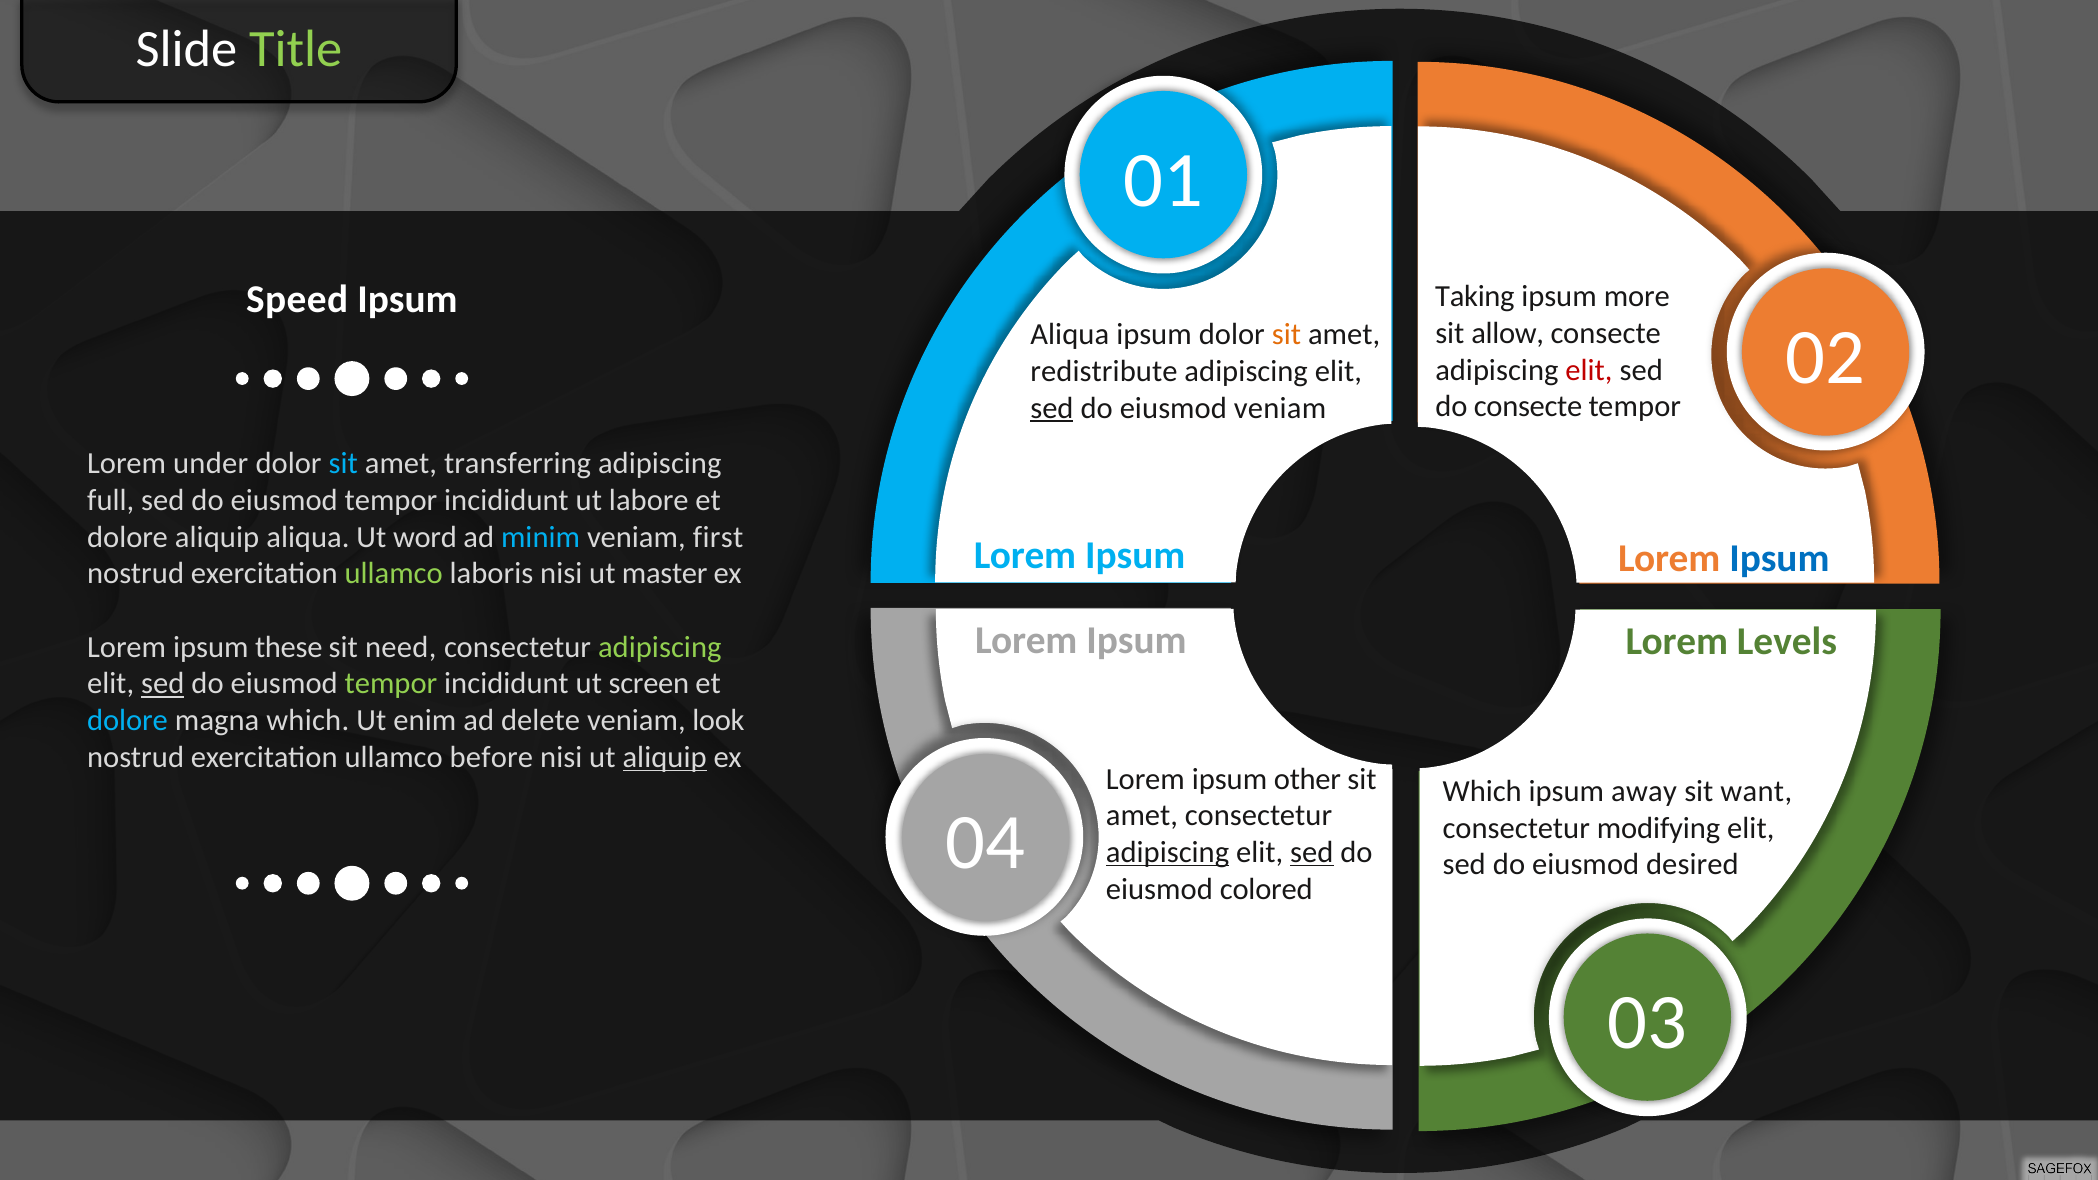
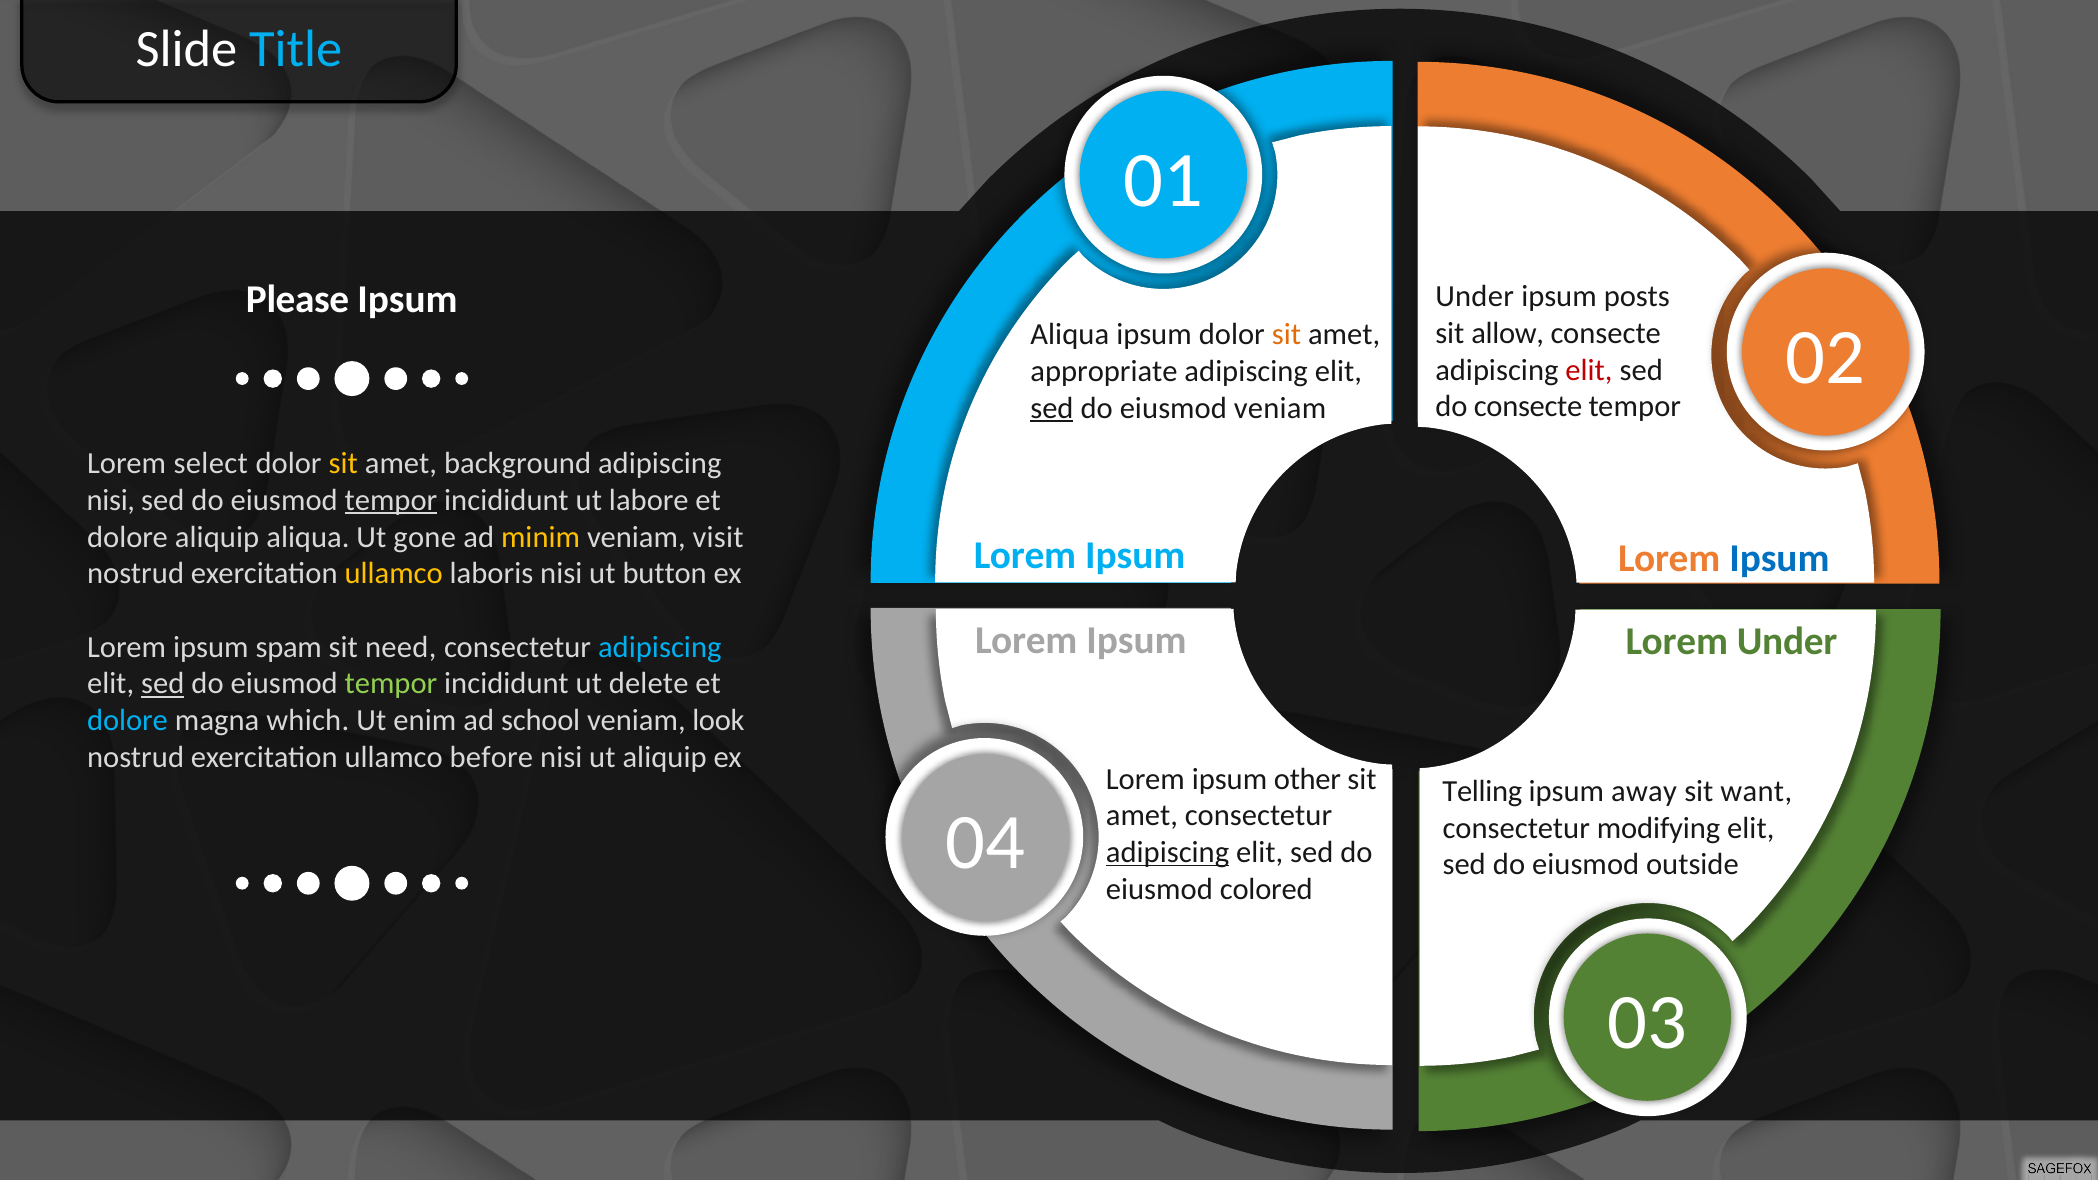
Title colour: light green -> light blue
Speed: Speed -> Please
Taking at (1475, 297): Taking -> Under
more: more -> posts
redistribute: redistribute -> appropriate
under: under -> select
sit at (343, 463) colour: light blue -> yellow
transferring: transferring -> background
full at (111, 500): full -> nisi
tempor at (391, 500) underline: none -> present
word: word -> gone
minim colour: light blue -> yellow
first: first -> visit
ullamco at (394, 574) colour: light green -> yellow
master: master -> button
Lorem Levels: Levels -> Under
these: these -> spam
adipiscing at (660, 647) colour: light green -> light blue
screen: screen -> delete
delete: delete -> school
aliquip at (665, 757) underline: present -> none
Which at (1482, 791): Which -> Telling
sed at (1312, 852) underline: present -> none
desired: desired -> outside
